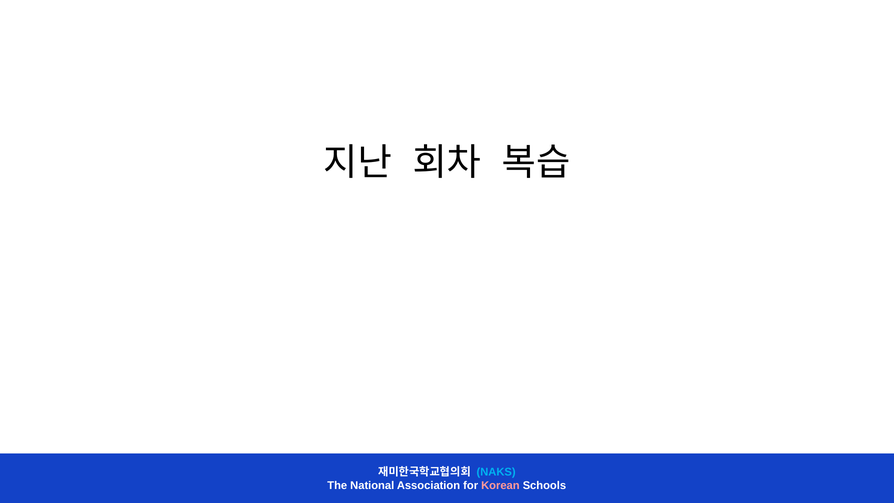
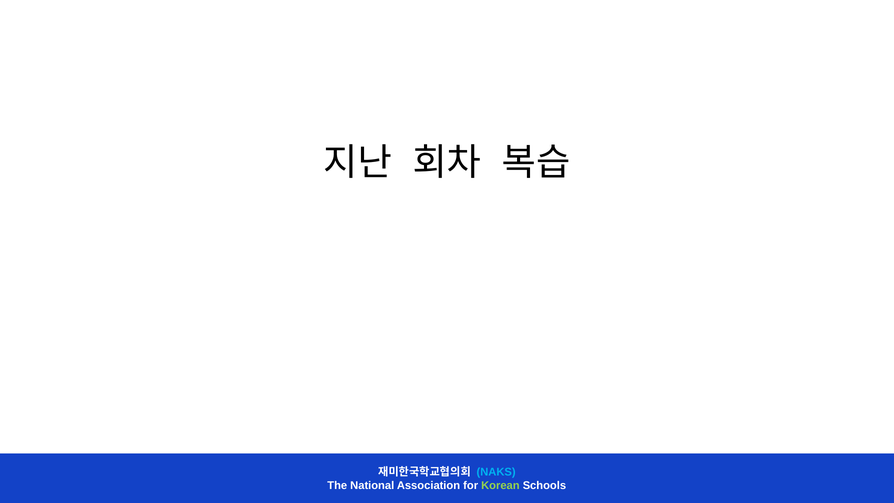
Korean colour: pink -> light green
